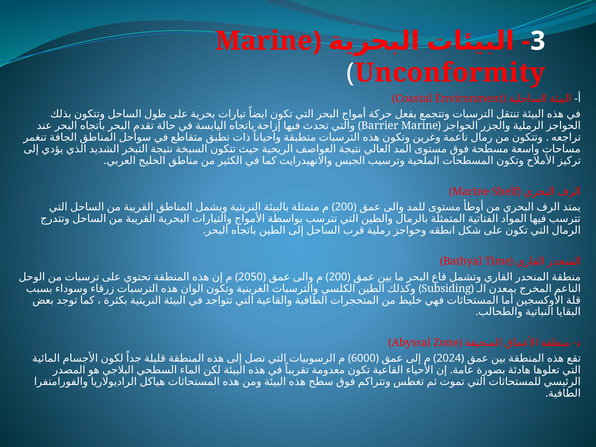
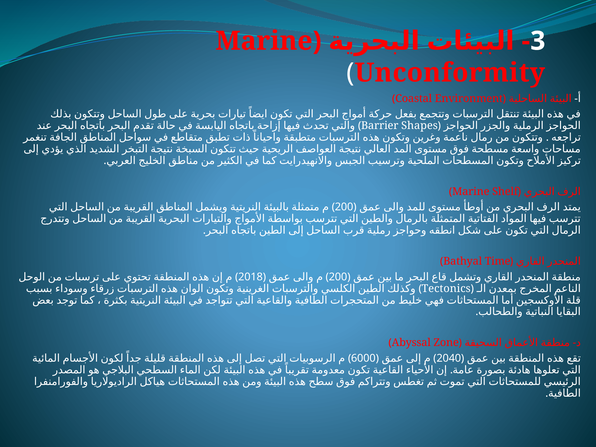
Barrier Marine: Marine -> Shapes
2050: 2050 -> 2018
Subsiding: Subsiding -> Tectonics
2024: 2024 -> 2040
